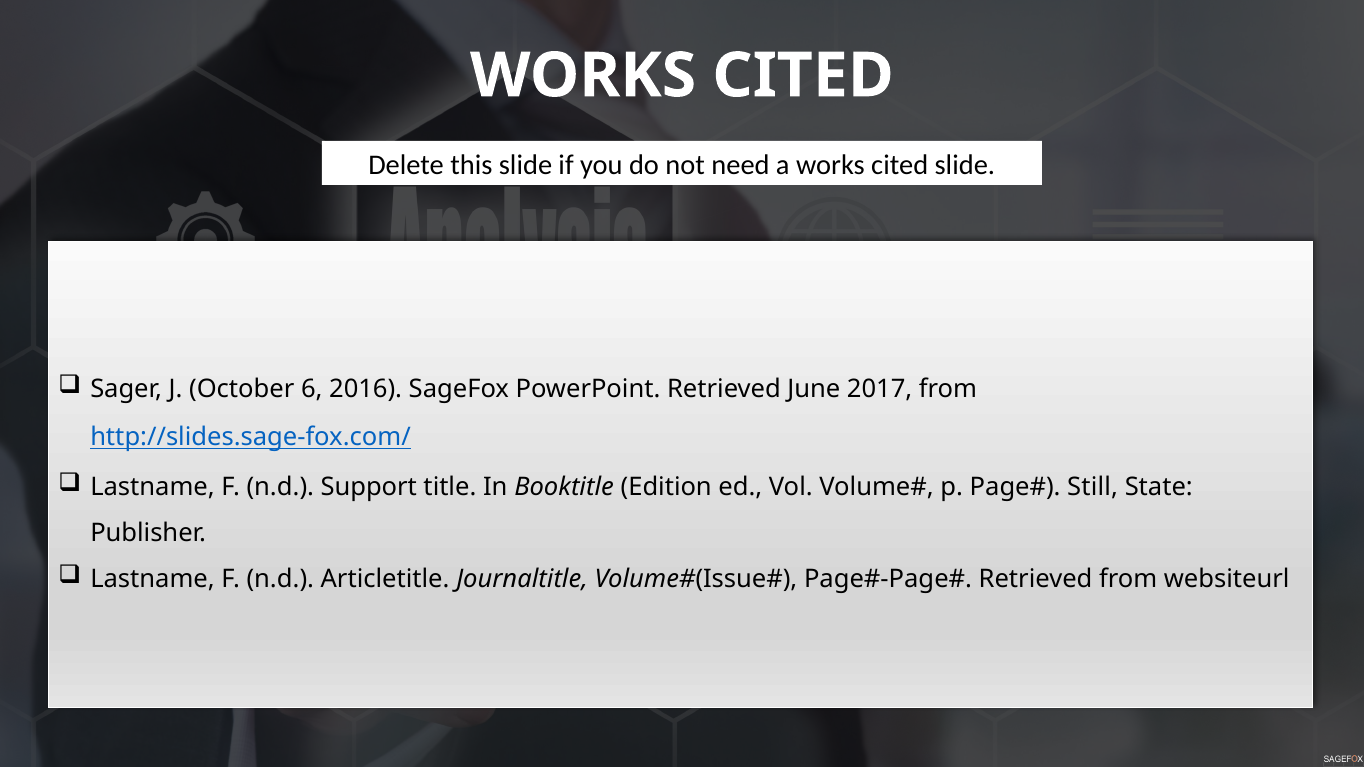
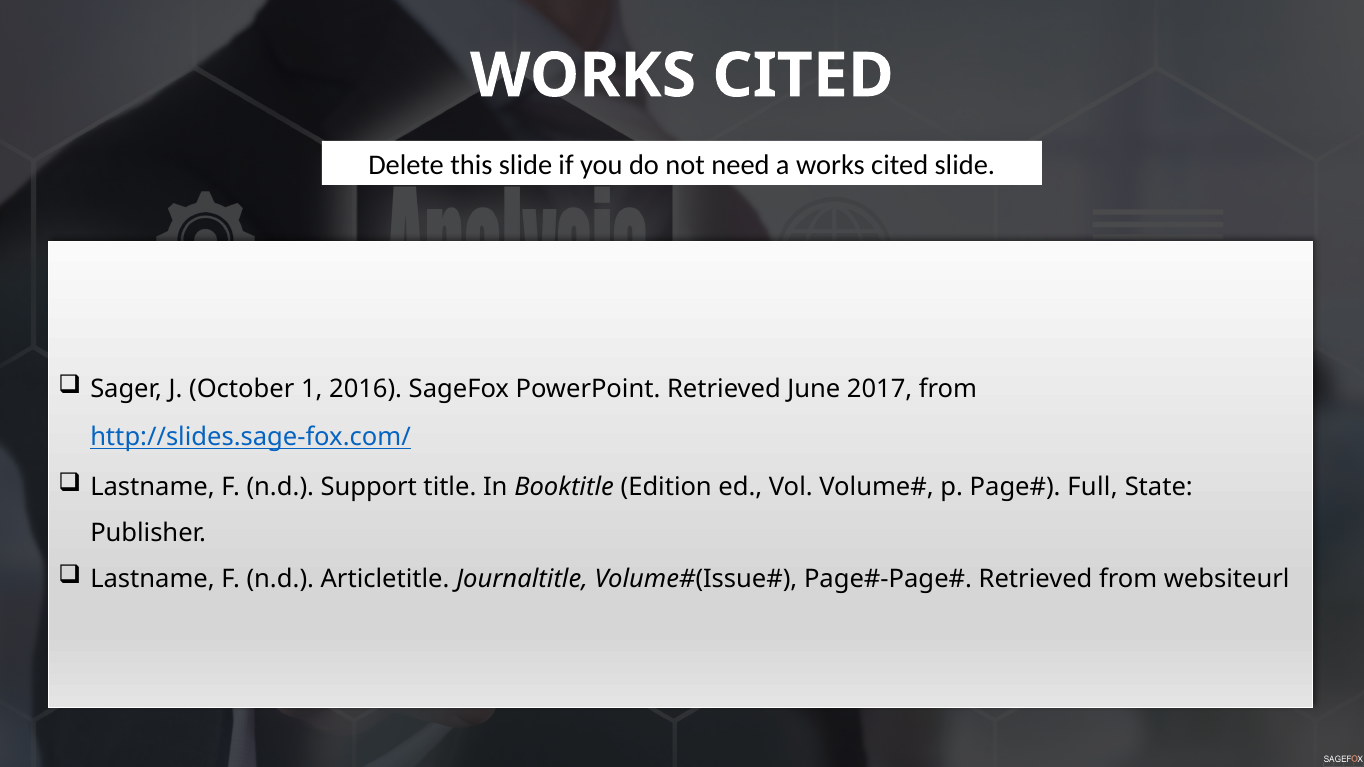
6: 6 -> 1
Still: Still -> Full
